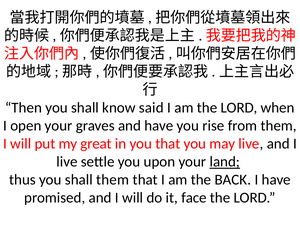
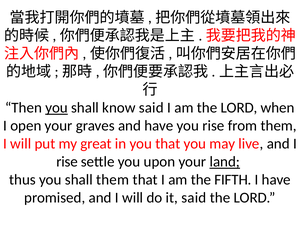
you at (57, 108) underline: none -> present
live at (67, 162): live -> rise
BACK: BACK -> FIFTH
it face: face -> said
